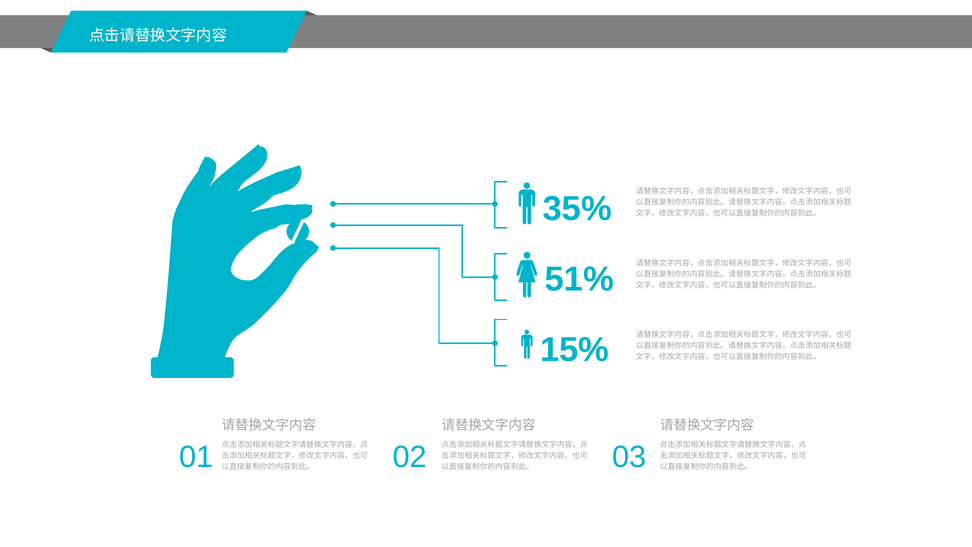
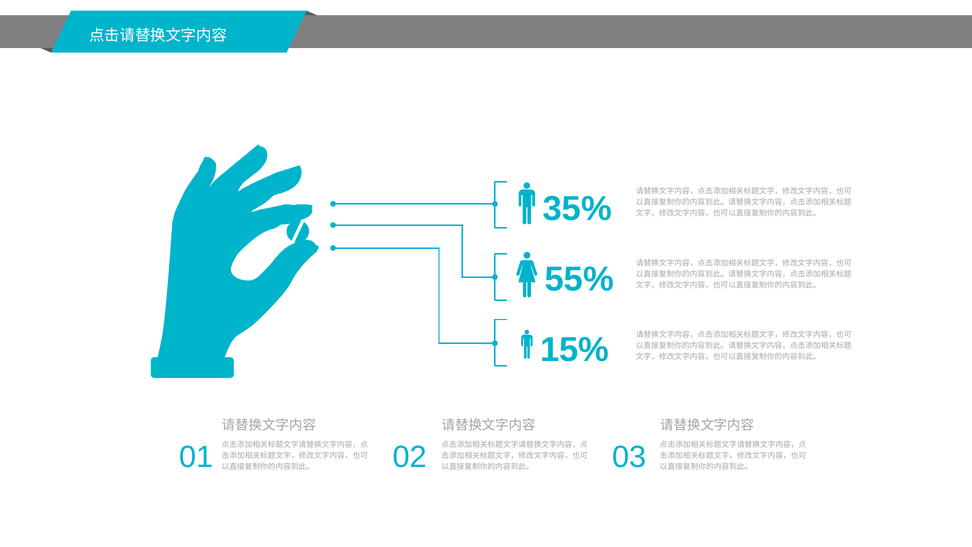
51%: 51% -> 55%
